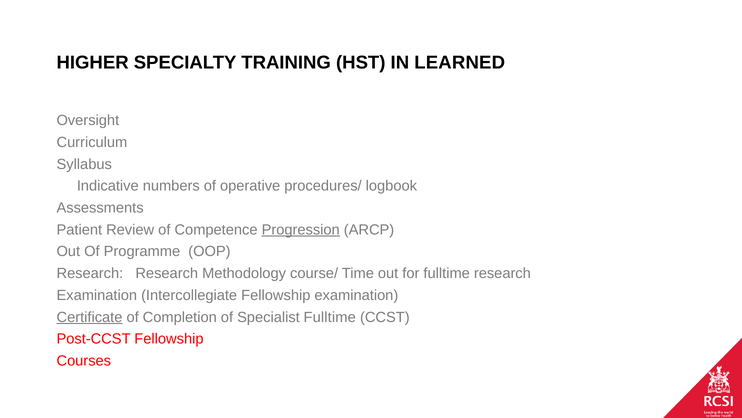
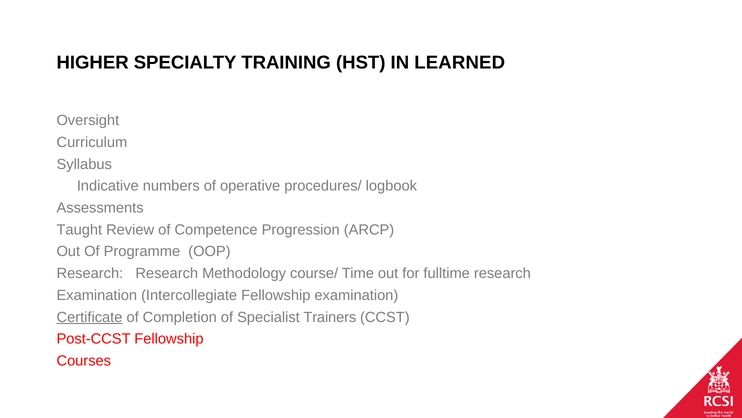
Patient: Patient -> Taught
Progression underline: present -> none
Specialist Fulltime: Fulltime -> Trainers
